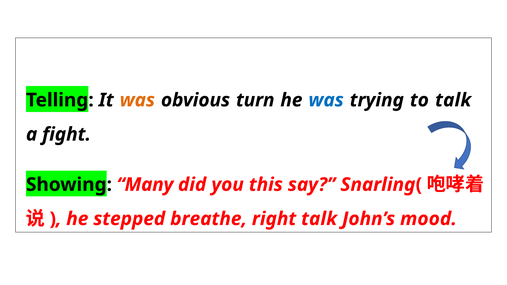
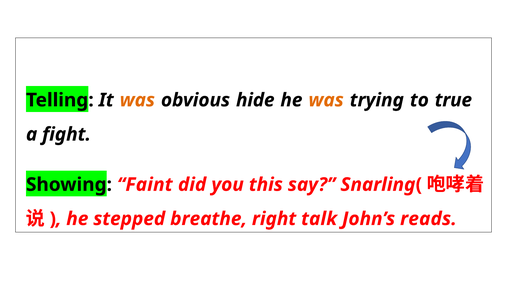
turn: turn -> hide
was at (326, 100) colour: blue -> orange
to talk: talk -> true
Many: Many -> Faint
mood: mood -> reads
